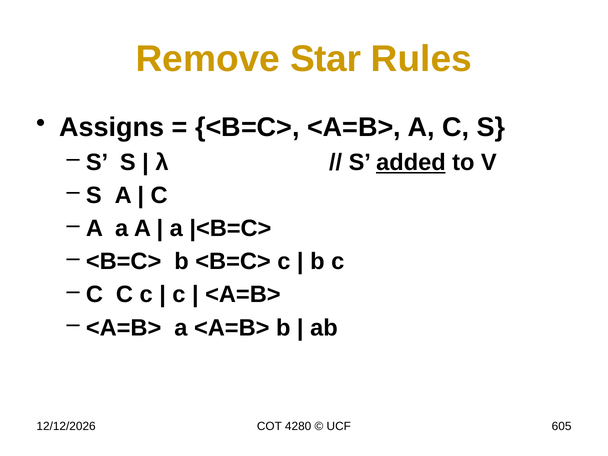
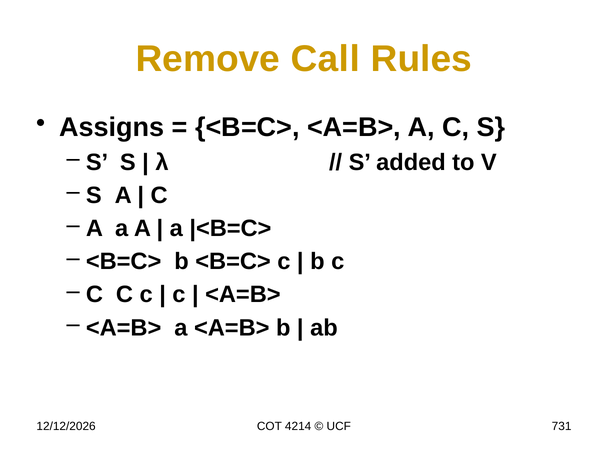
Star: Star -> Call
added underline: present -> none
4280: 4280 -> 4214
605: 605 -> 731
